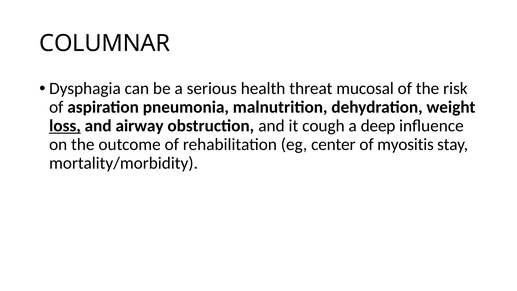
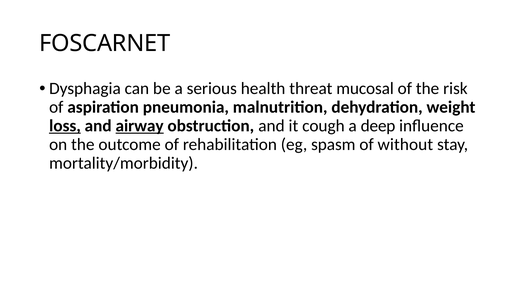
COLUMNAR: COLUMNAR -> FOSCARNET
airway underline: none -> present
center: center -> spasm
myositis: myositis -> without
